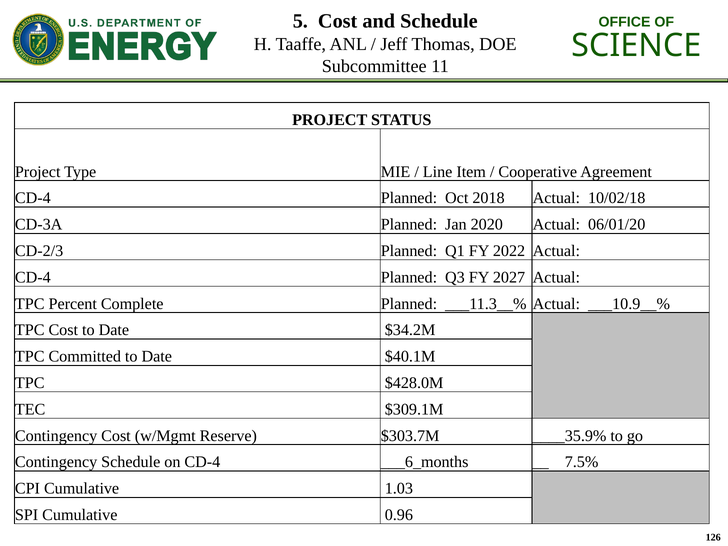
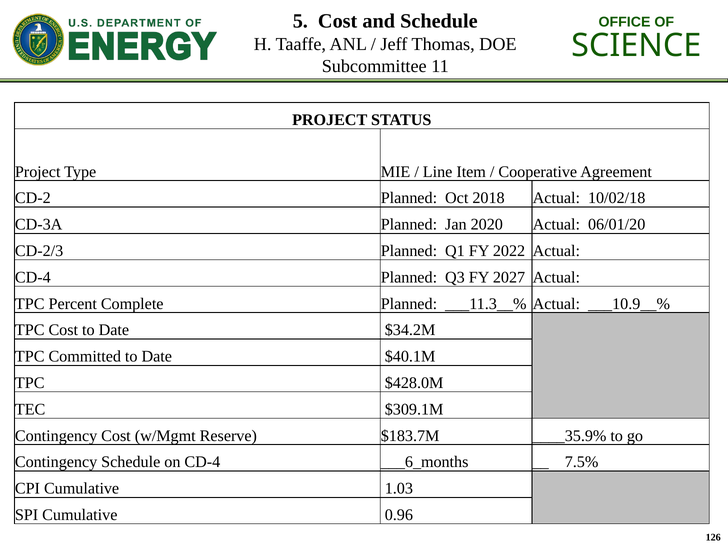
CD-4 at (33, 198): CD-4 -> CD-2
$303.7M: $303.7M -> $183.7M
